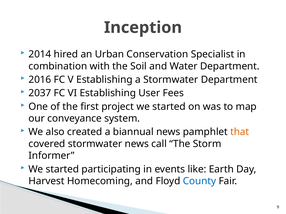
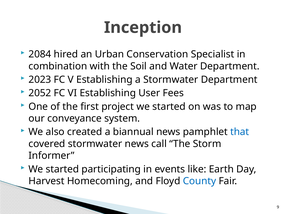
2014: 2014 -> 2084
2016: 2016 -> 2023
2037: 2037 -> 2052
that colour: orange -> blue
